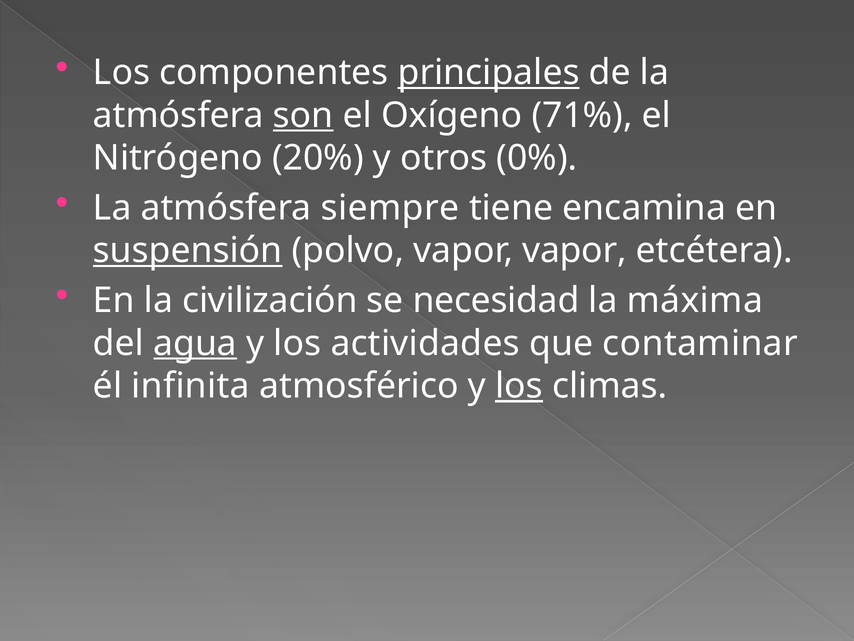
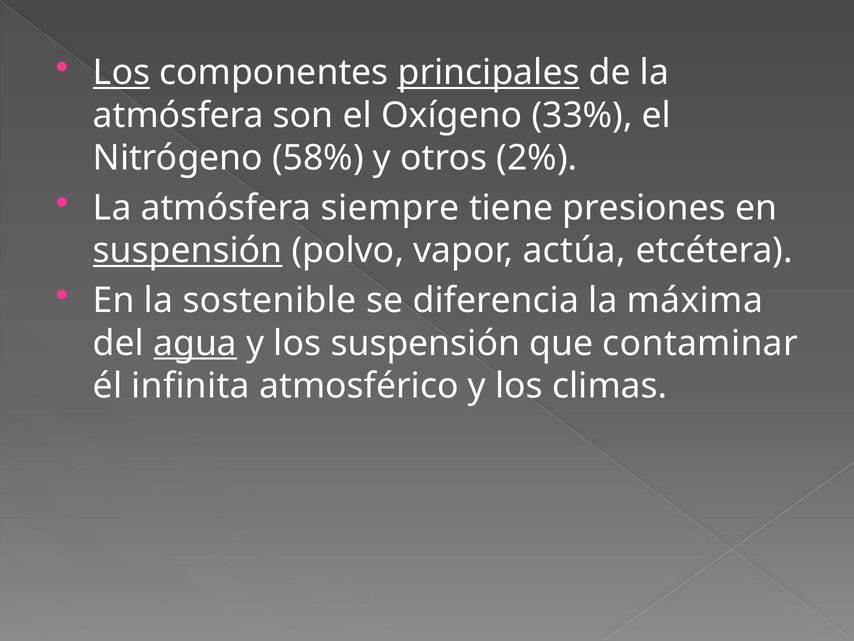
Los at (122, 73) underline: none -> present
son underline: present -> none
71%: 71% -> 33%
20%: 20% -> 58%
0%: 0% -> 2%
encamina: encamina -> presiones
vapor vapor: vapor -> actúa
civilización: civilización -> sostenible
necesidad: necesidad -> diferencia
los actividades: actividades -> suspensión
los at (519, 386) underline: present -> none
